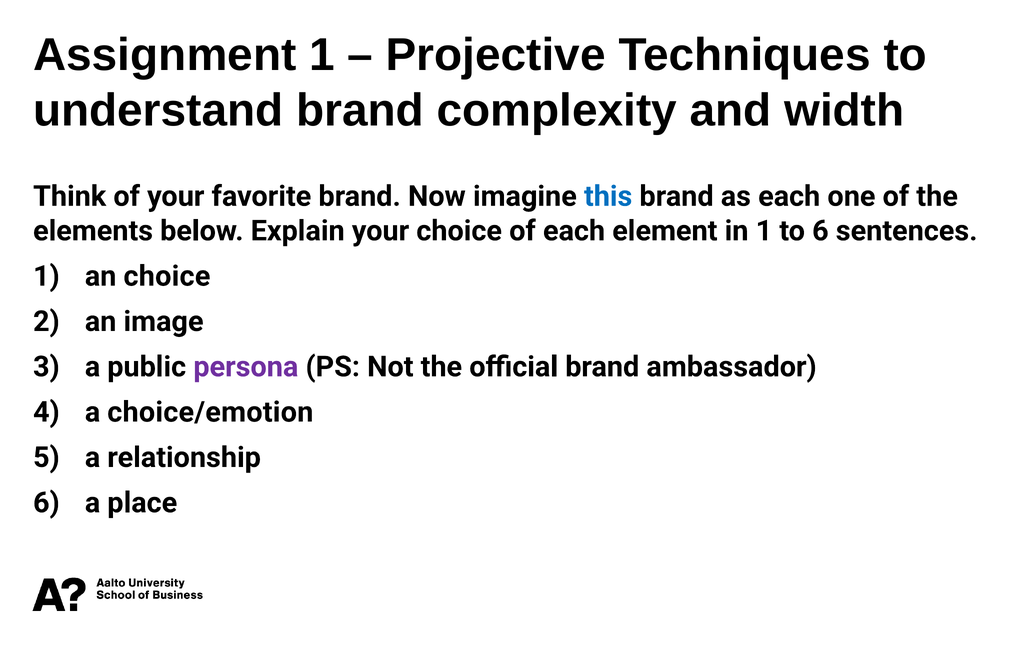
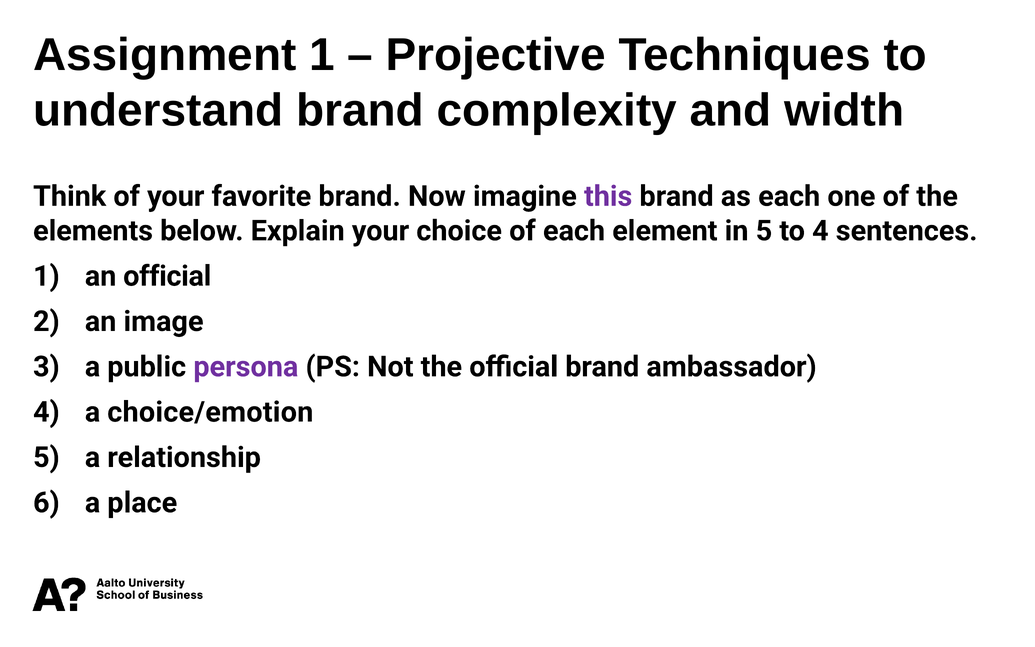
this colour: blue -> purple
in 1: 1 -> 5
to 6: 6 -> 4
an choice: choice -> official
